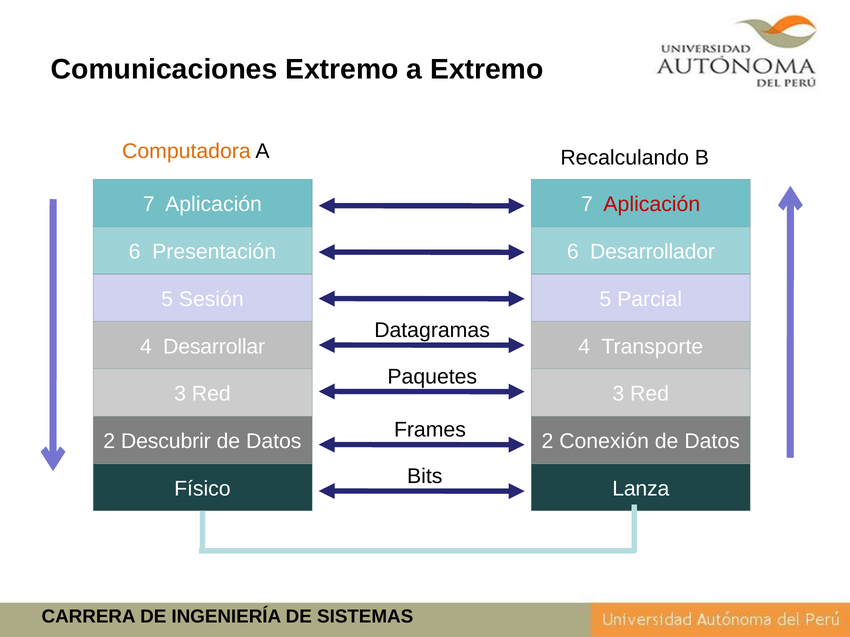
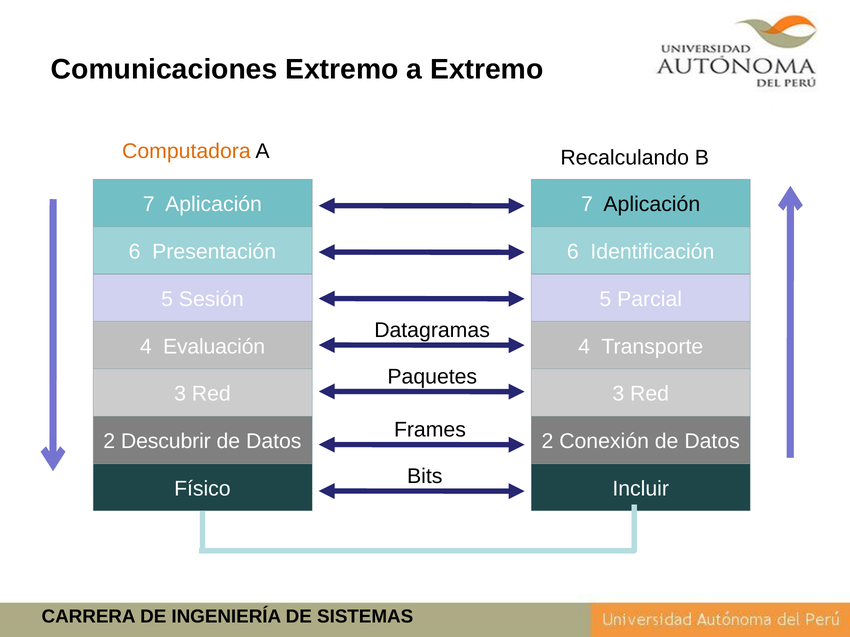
Aplicación at (652, 204) colour: red -> black
Desarrollador: Desarrollador -> Identificación
Desarrollar: Desarrollar -> Evaluación
Lanza: Lanza -> Incluir
